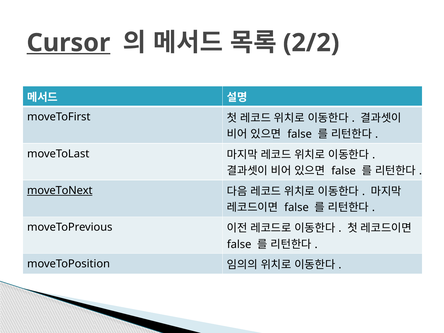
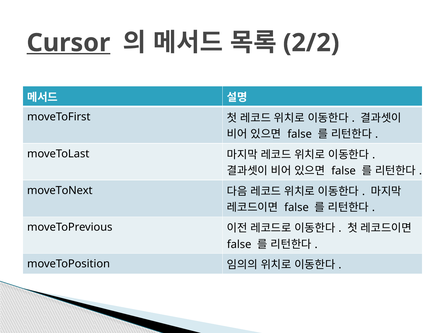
moveToNext underline: present -> none
